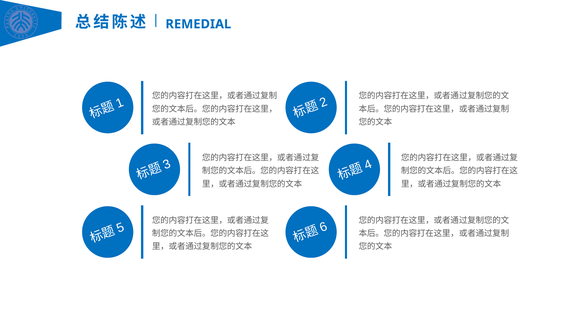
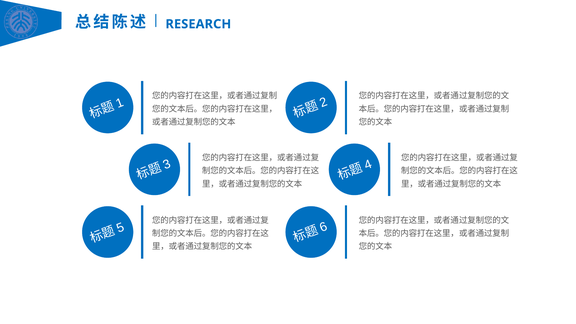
REMEDIAL: REMEDIAL -> RESEARCH
